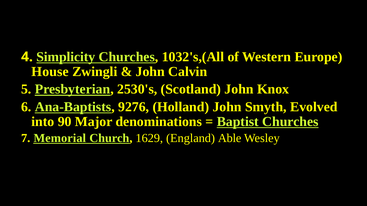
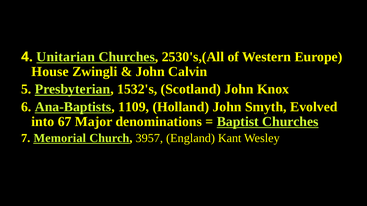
Simplicity: Simplicity -> Unitarian
1032's,(All: 1032's,(All -> 2530's,(All
2530's: 2530's -> 1532's
9276: 9276 -> 1109
90: 90 -> 67
1629: 1629 -> 3957
Able: Able -> Kant
